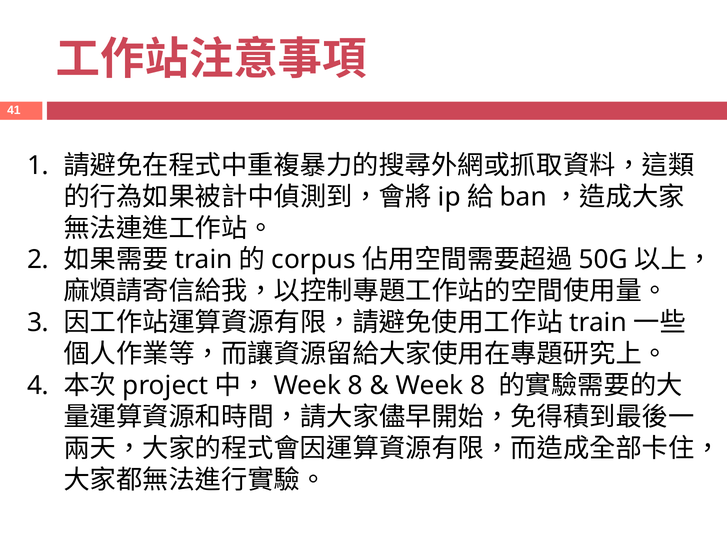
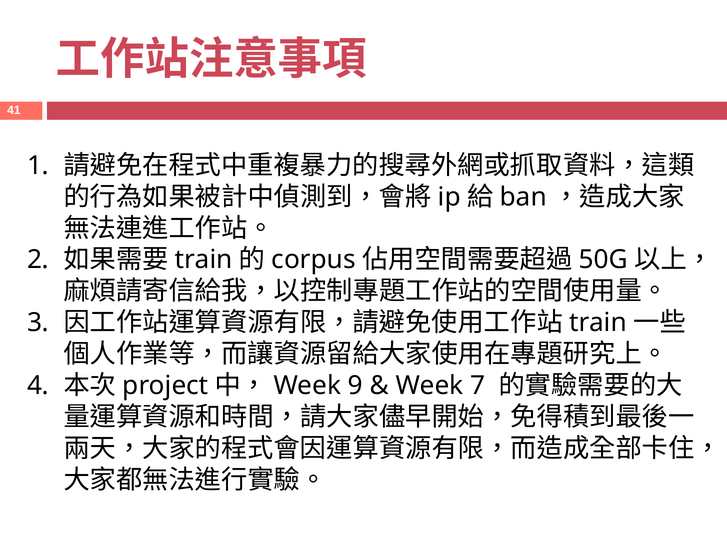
8 at (355, 386): 8 -> 9
8 at (478, 386): 8 -> 7
